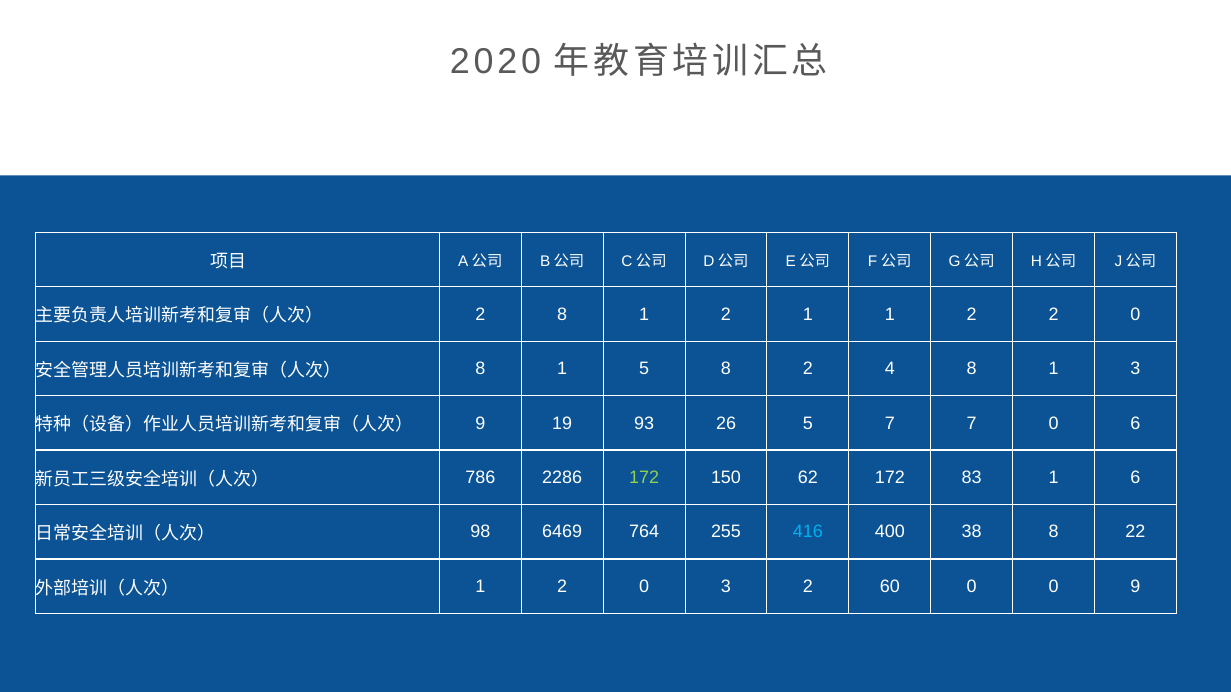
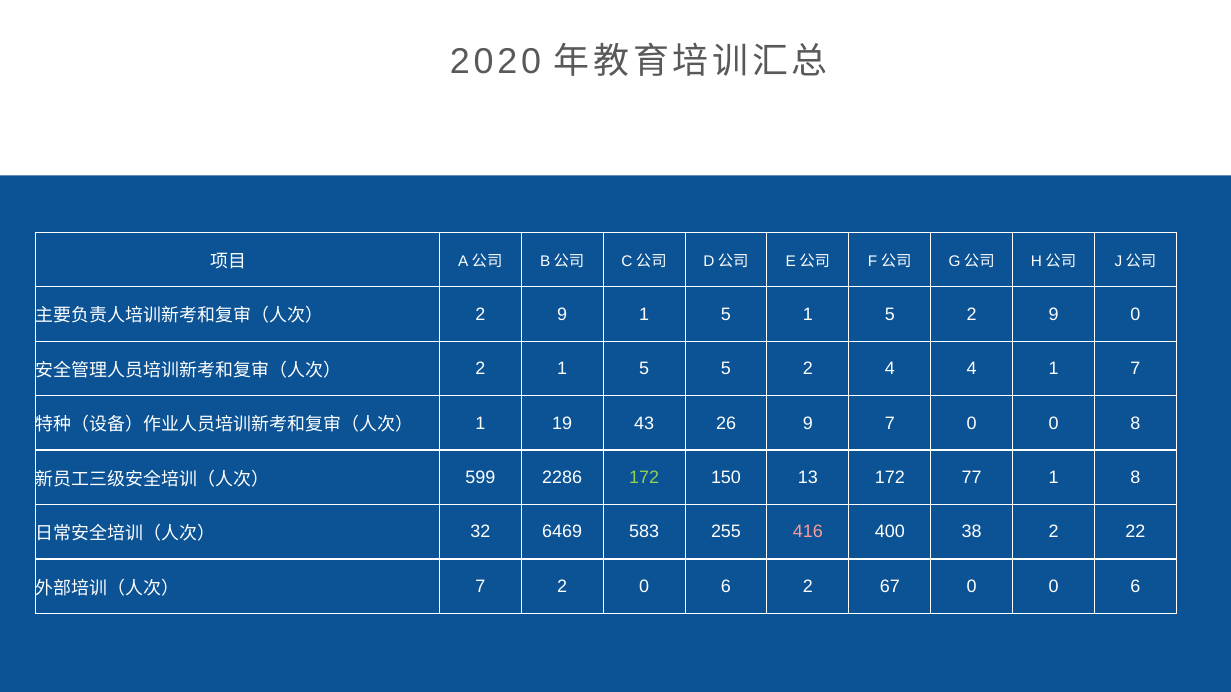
8 at (562, 314): 8 -> 9
2 at (726, 314): 2 -> 5
1 at (890, 314): 1 -> 5
2 at (1054, 314): 2 -> 9
8 at (480, 369): 8 -> 2
5 8: 8 -> 5
4 8: 8 -> 4
1 3: 3 -> 7
9 at (480, 423): 9 -> 1
93: 93 -> 43
26 5: 5 -> 9
7 7: 7 -> 0
0 6: 6 -> 8
786: 786 -> 599
62: 62 -> 13
83: 83 -> 77
1 6: 6 -> 8
98: 98 -> 32
764: 764 -> 583
416 colour: light blue -> pink
38 8: 8 -> 2
1 at (480, 587): 1 -> 7
2 0 3: 3 -> 6
60: 60 -> 67
0 0 9: 9 -> 6
